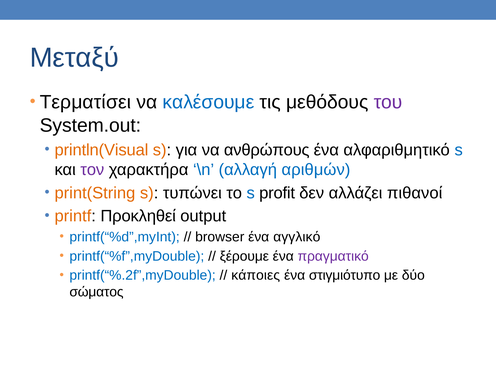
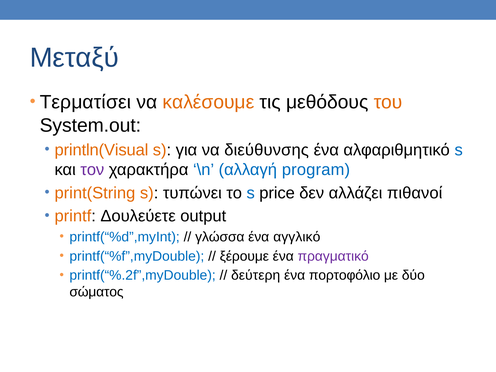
καλέσουμε colour: blue -> orange
του colour: purple -> orange
ανθρώπους: ανθρώπους -> διεύθυνσης
αριθμών: αριθμών -> program
profit: profit -> price
Προκληθεί: Προκληθεί -> Δουλεύετε
browser: browser -> γλώσσα
κάποιες: κάποιες -> δεύτερη
στιγμιότυπο: στιγμιότυπο -> πορτοφόλιο
